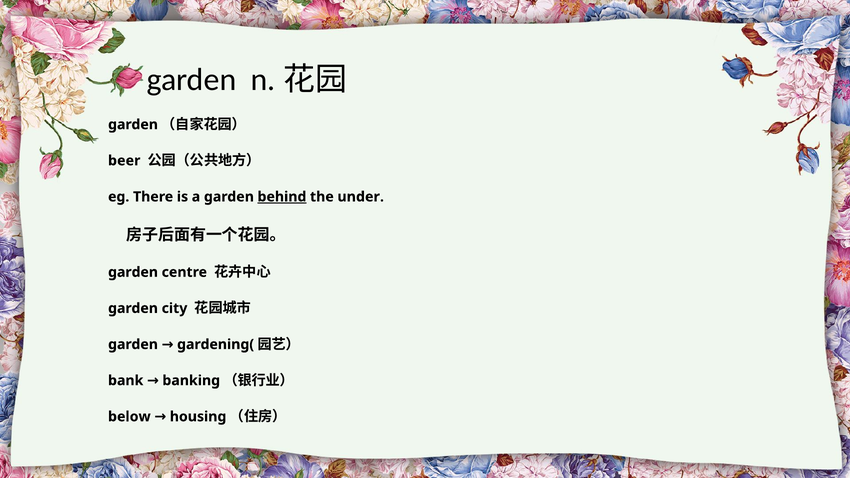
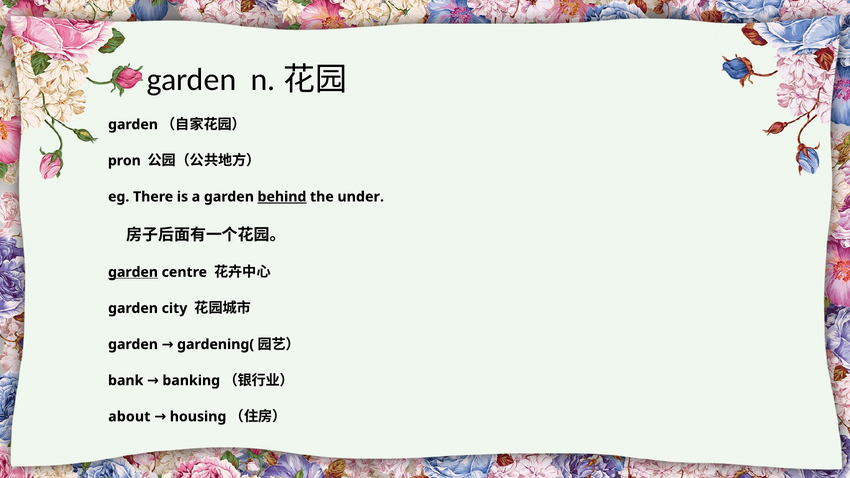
beer: beer -> pron
garden at (133, 272) underline: none -> present
below: below -> about
